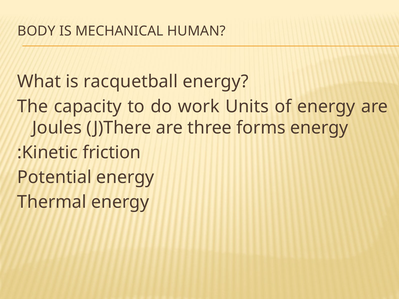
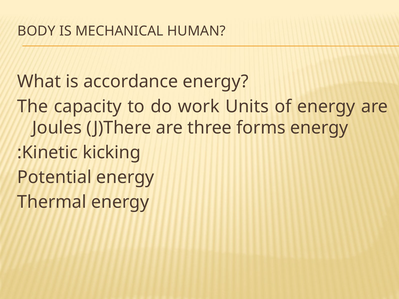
racquetball: racquetball -> accordance
friction: friction -> kicking
